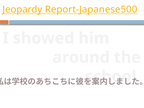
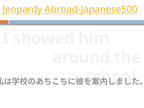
Report-Japanese500: Report-Japanese500 -> Abroad-Japanese500
